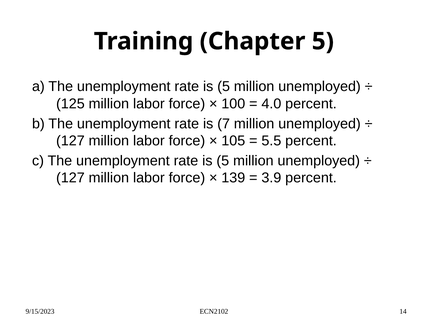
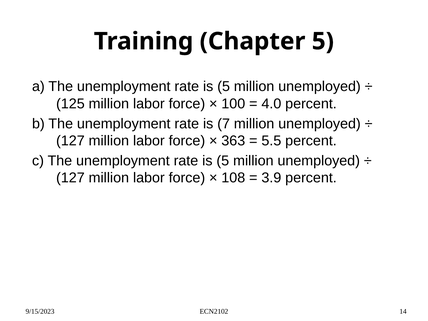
105: 105 -> 363
139: 139 -> 108
